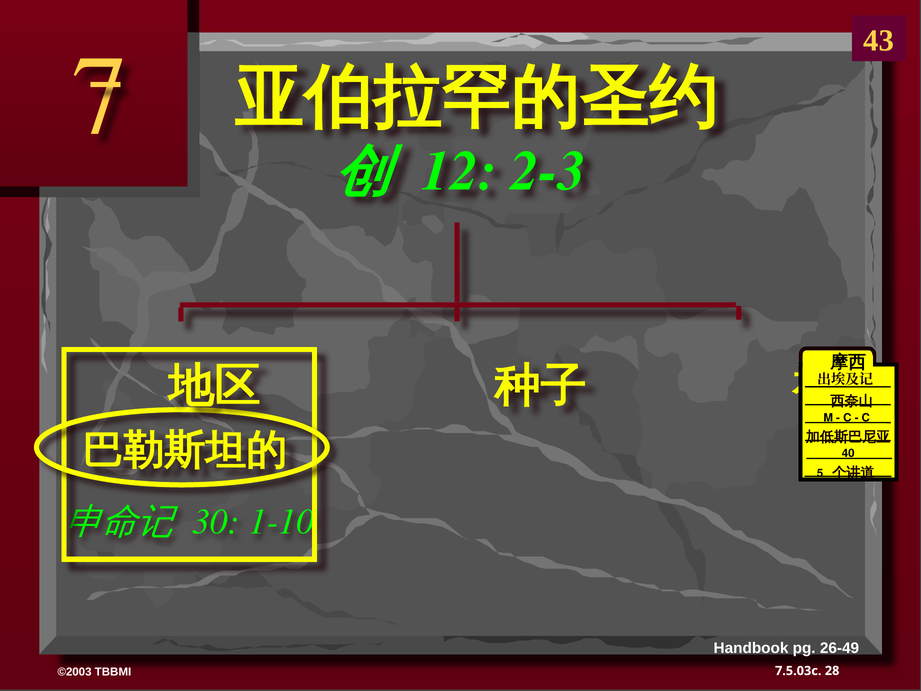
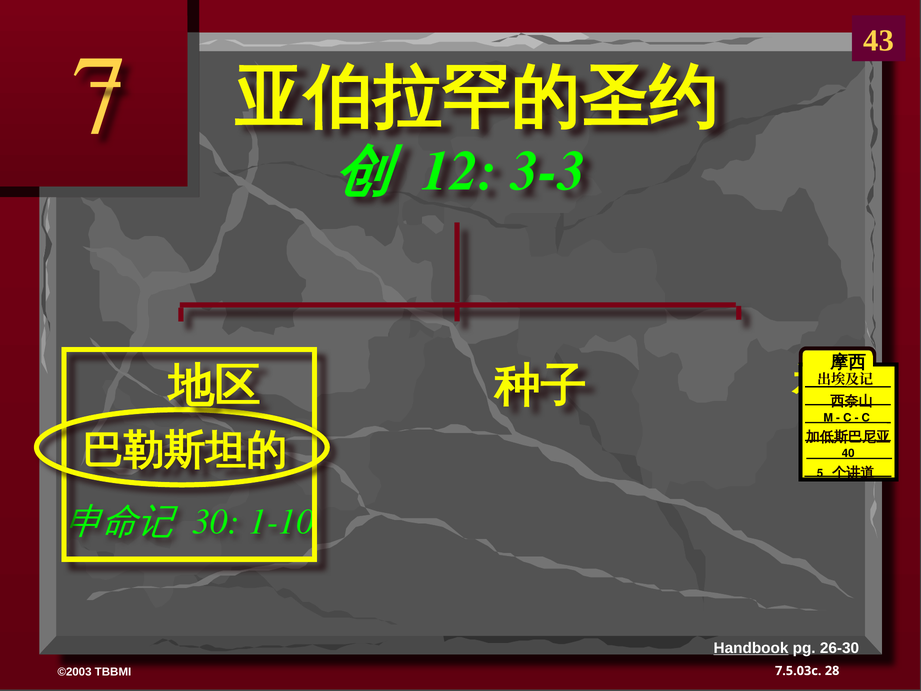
2-3: 2-3 -> 3-3
Handbook underline: none -> present
26-49: 26-49 -> 26-30
